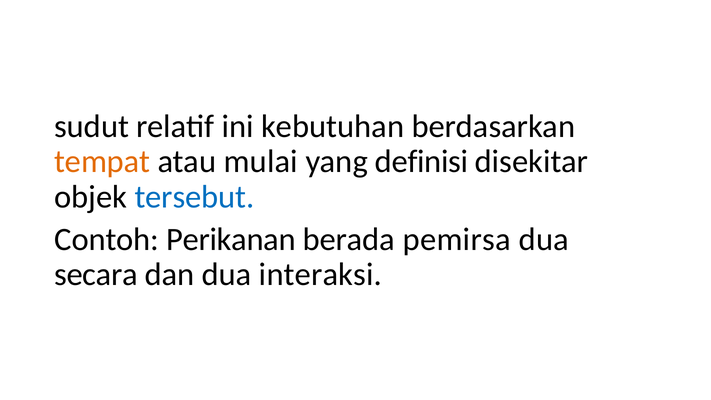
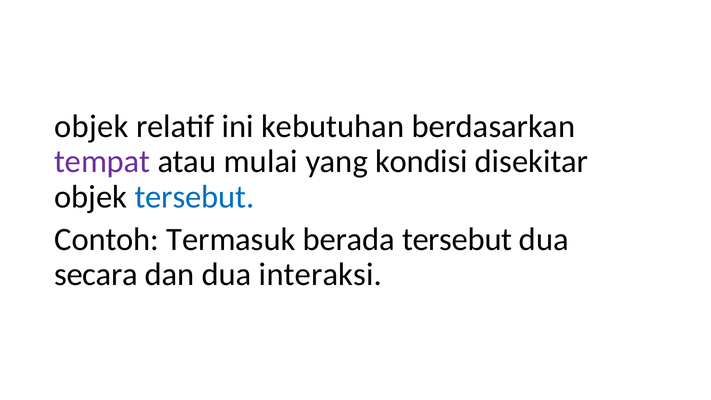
sudut at (92, 127): sudut -> objek
tempat colour: orange -> purple
definisi: definisi -> kondisi
Perikanan: Perikanan -> Termasuk
berada pemirsa: pemirsa -> tersebut
